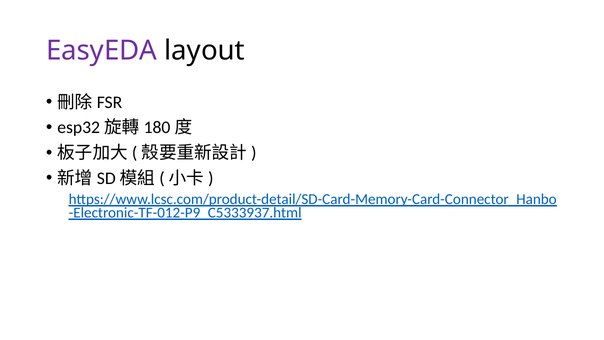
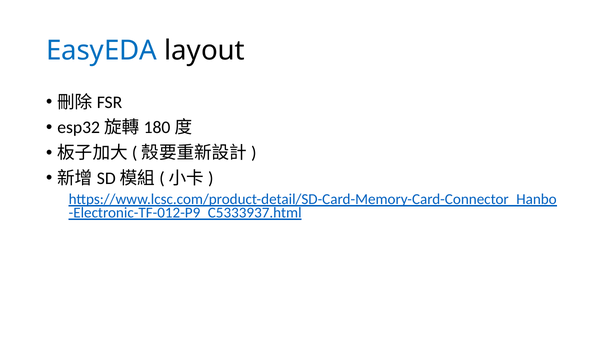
EasyEDA colour: purple -> blue
